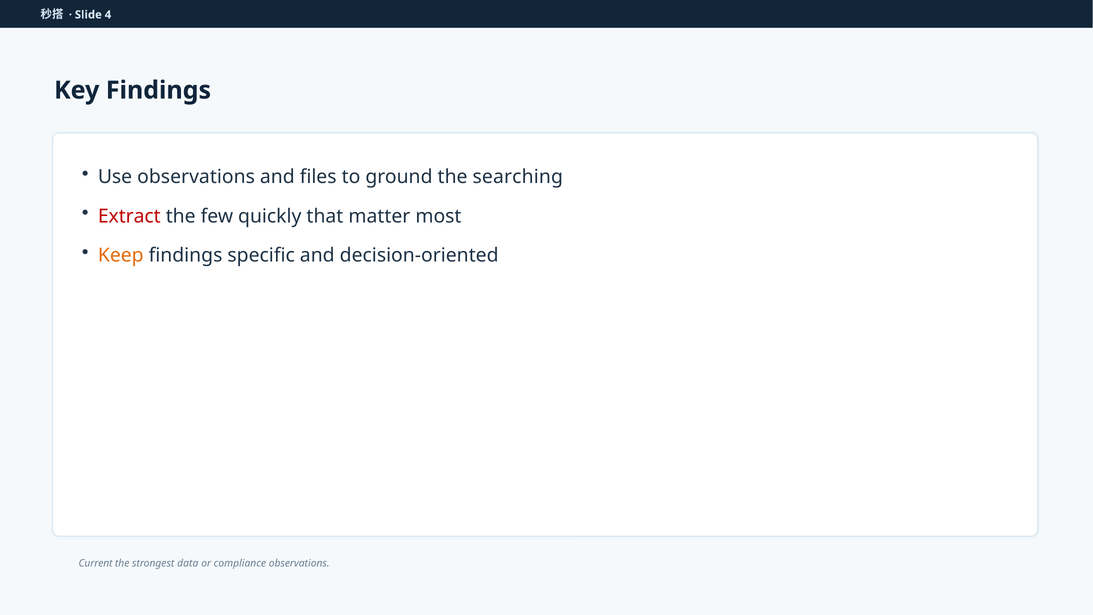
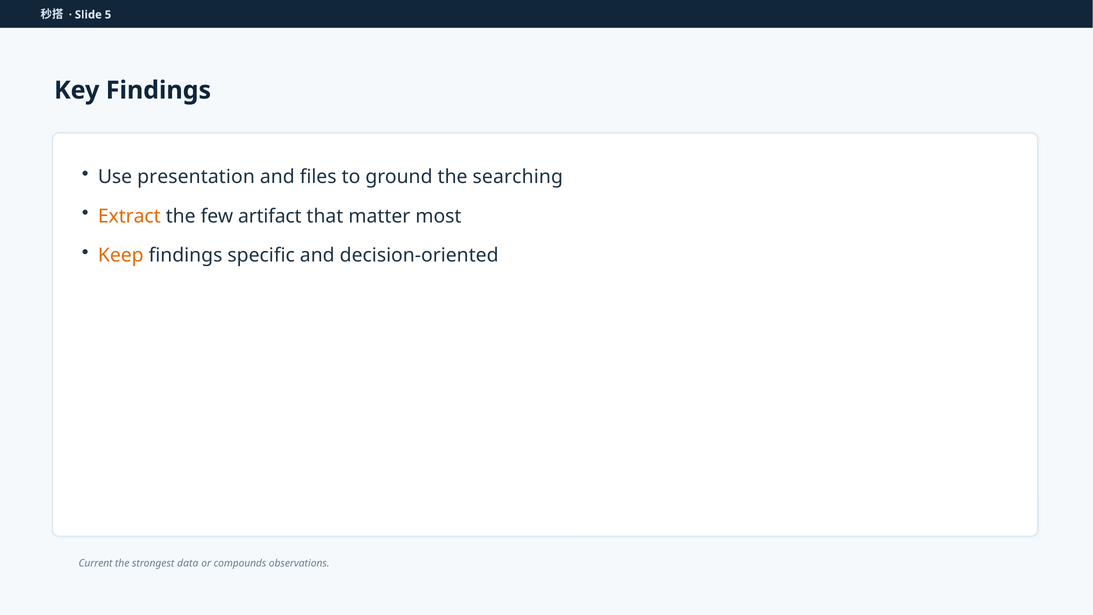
4: 4 -> 5
Use observations: observations -> presentation
Extract colour: red -> orange
quickly: quickly -> artifact
compliance: compliance -> compounds
